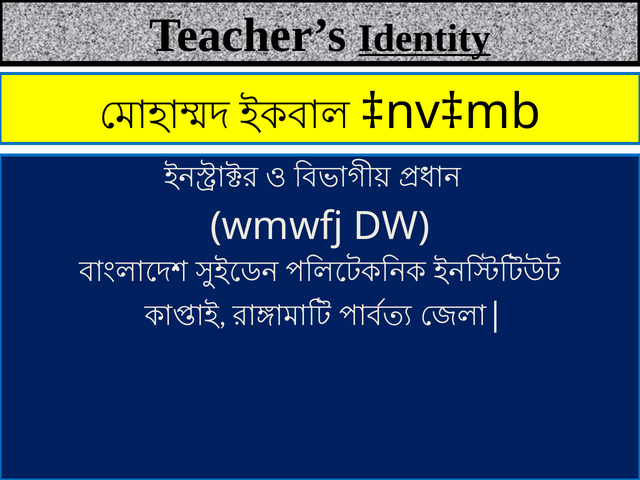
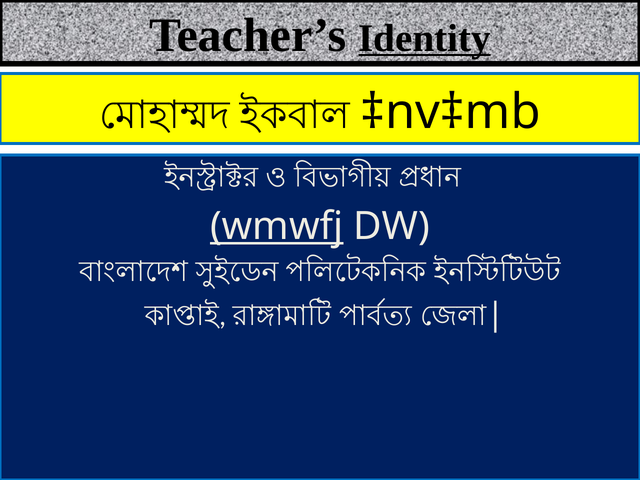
wmwfj underline: none -> present
